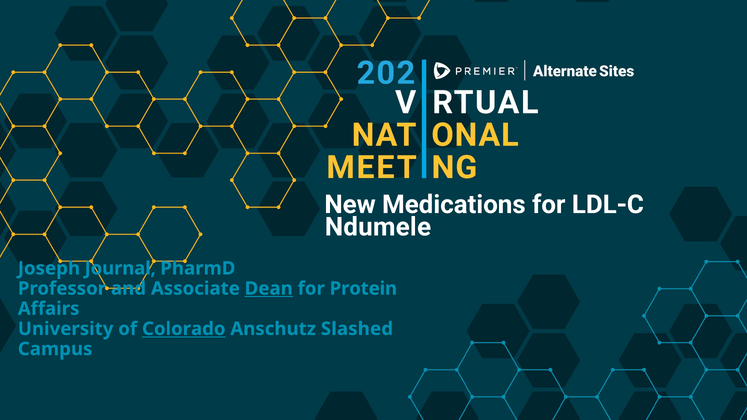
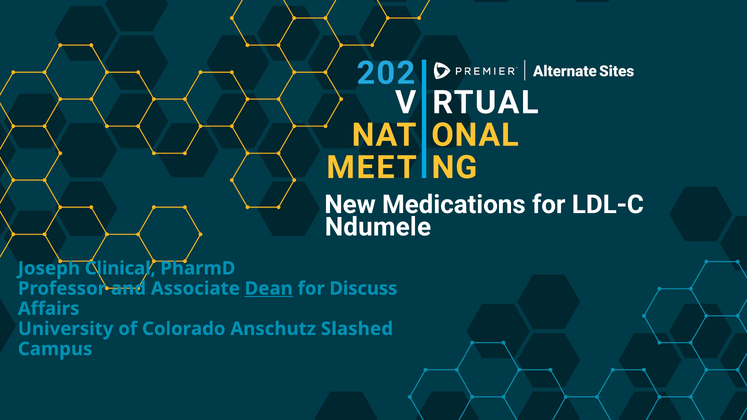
Journal: Journal -> Clinical
Protein: Protein -> Discuss
Colorado underline: present -> none
